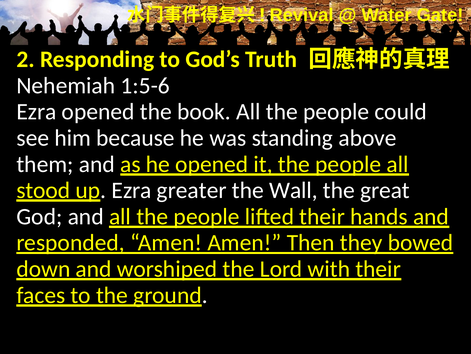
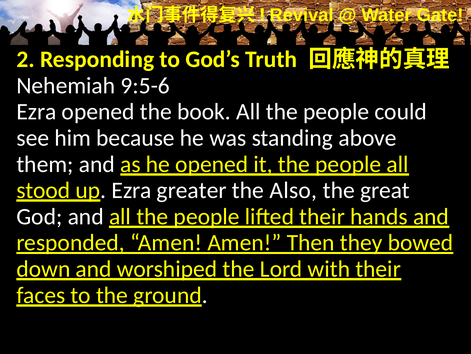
1:5-6: 1:5-6 -> 9:5-6
Wall: Wall -> Also
